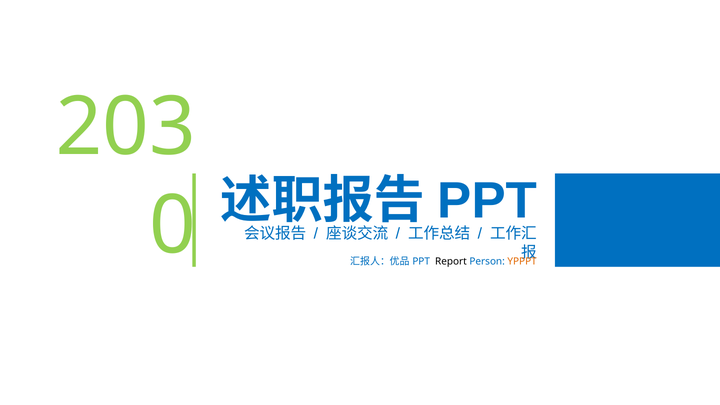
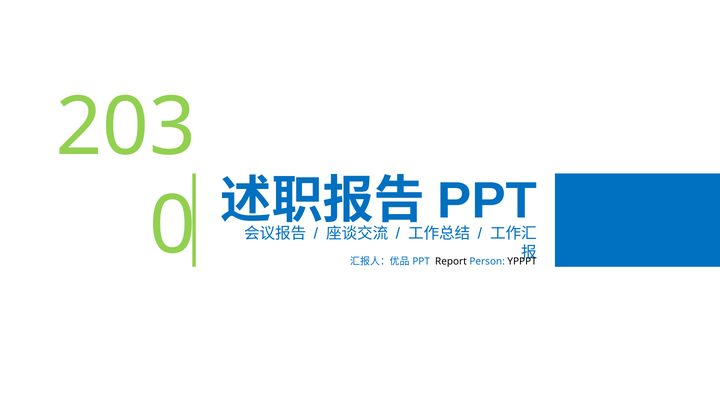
YPPPT colour: orange -> black
